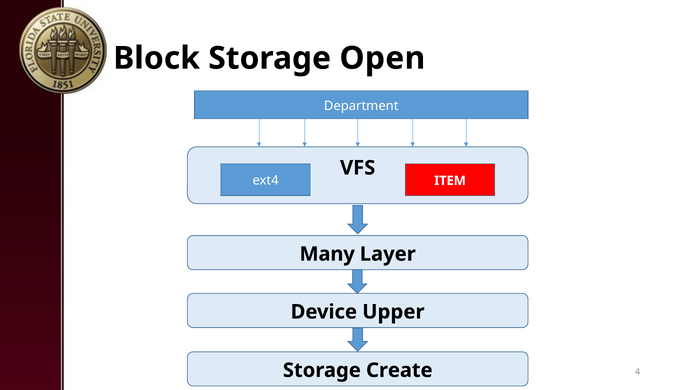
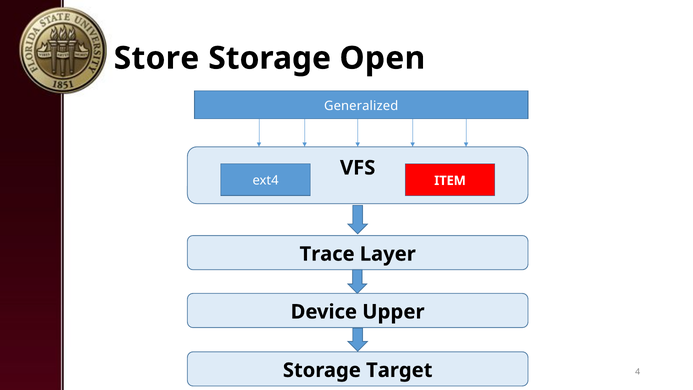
Block: Block -> Store
Department: Department -> Generalized
Many: Many -> Trace
Create: Create -> Target
